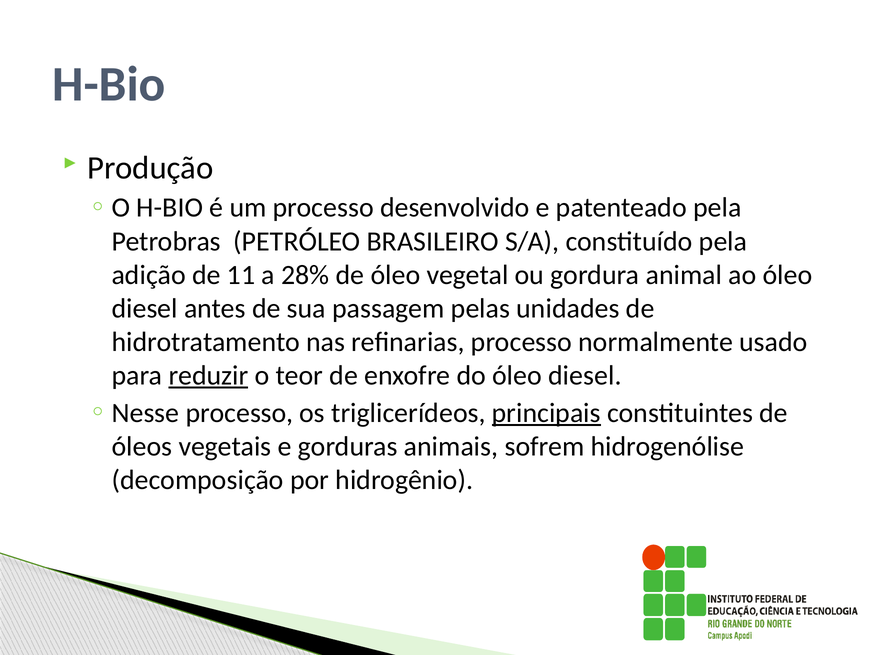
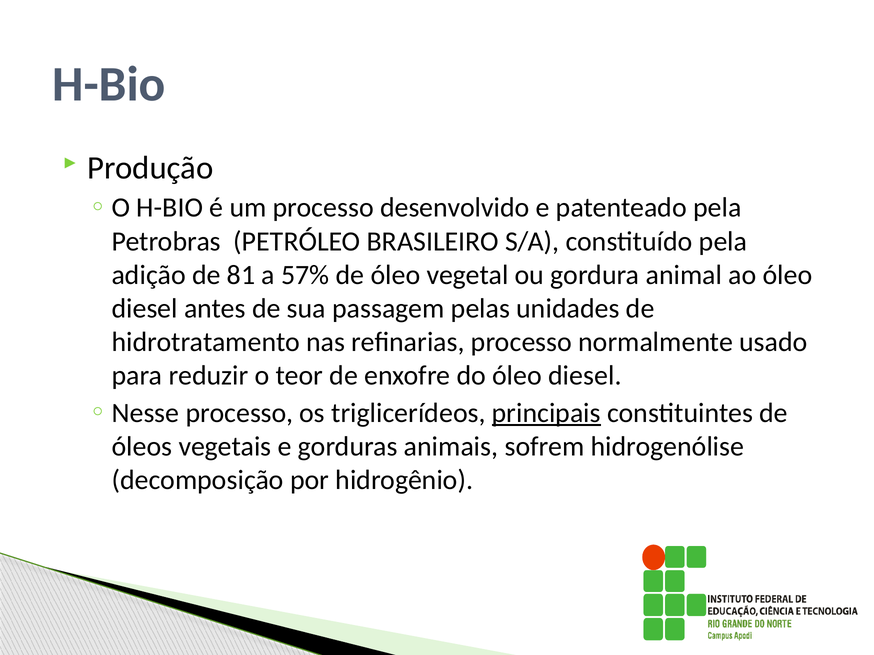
11: 11 -> 81
28%: 28% -> 57%
reduzir underline: present -> none
